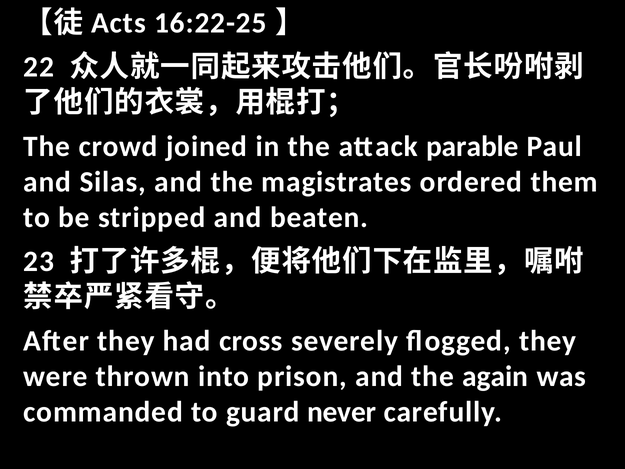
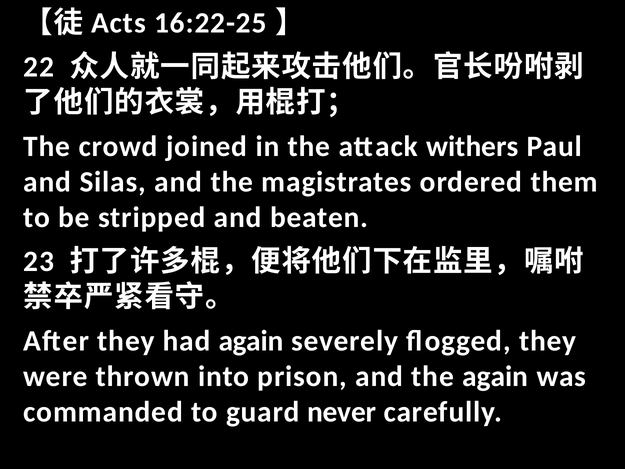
parable: parable -> withers
had cross: cross -> again
